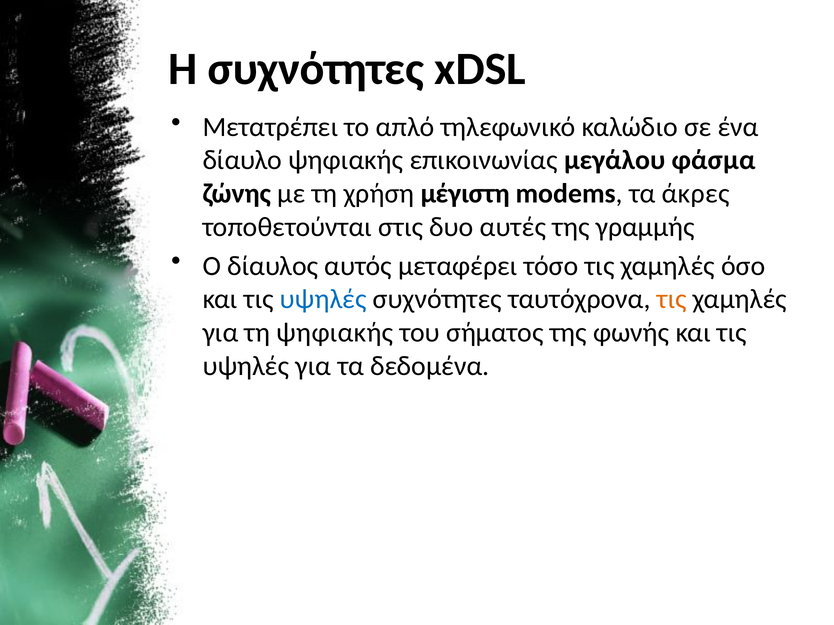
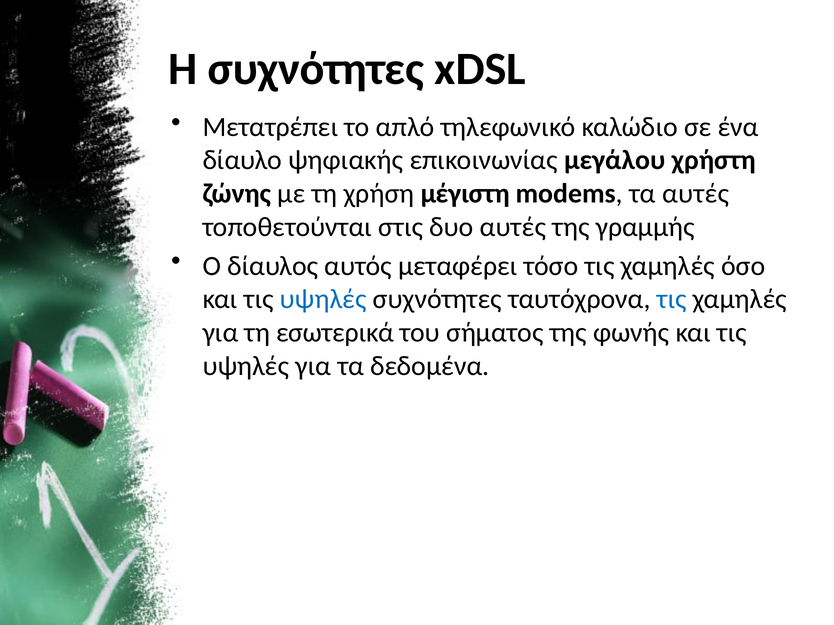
φάσμα: φάσμα -> χρήστη
τα άκρες: άκρες -> αυτές
τις at (672, 299) colour: orange -> blue
τη ψηφιακής: ψηφιακής -> εσωτερικά
